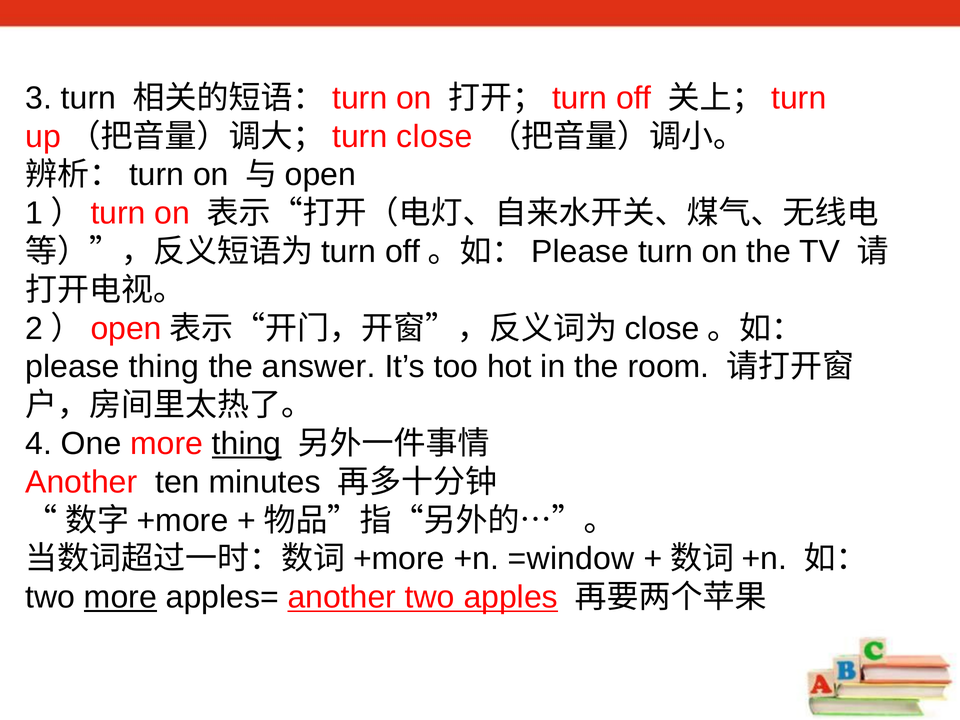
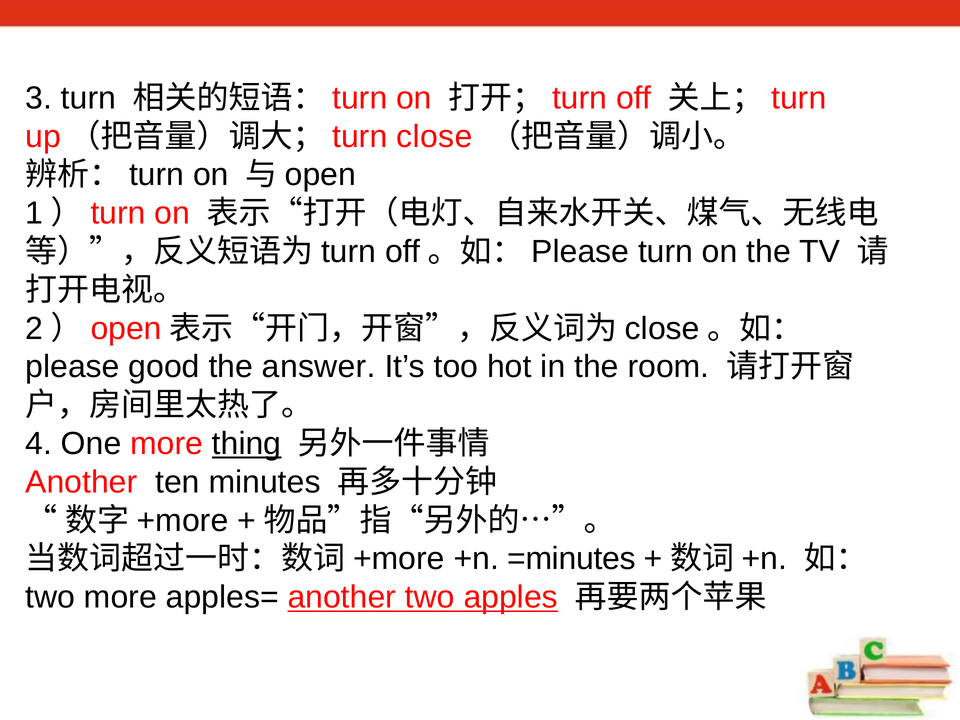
thing at (164, 367): thing -> good
=window: =window -> =minutes
more at (120, 597) underline: present -> none
